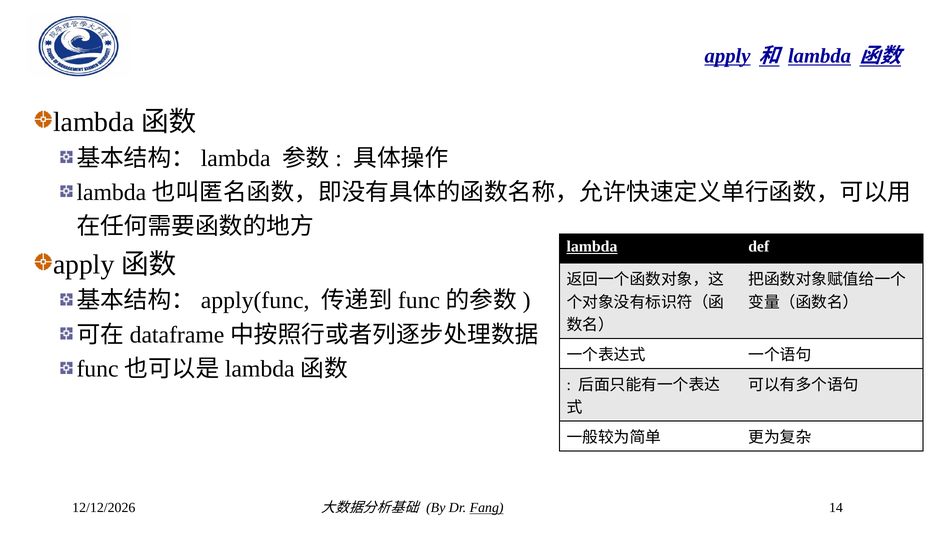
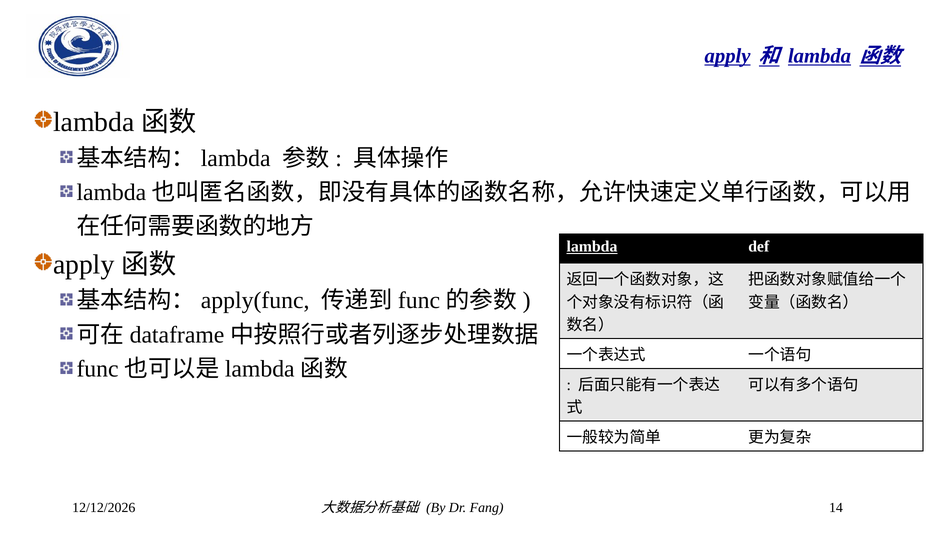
Fang underline: present -> none
